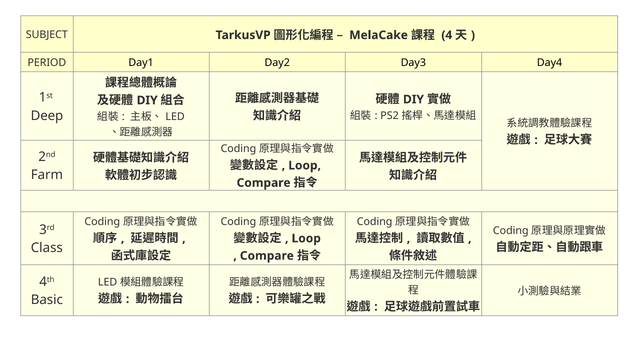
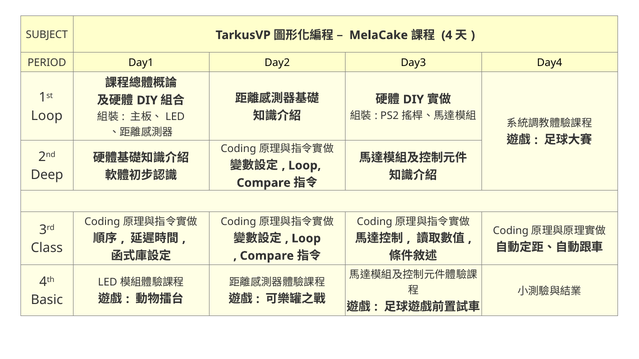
Deep at (47, 116): Deep -> Loop
Farm: Farm -> Deep
